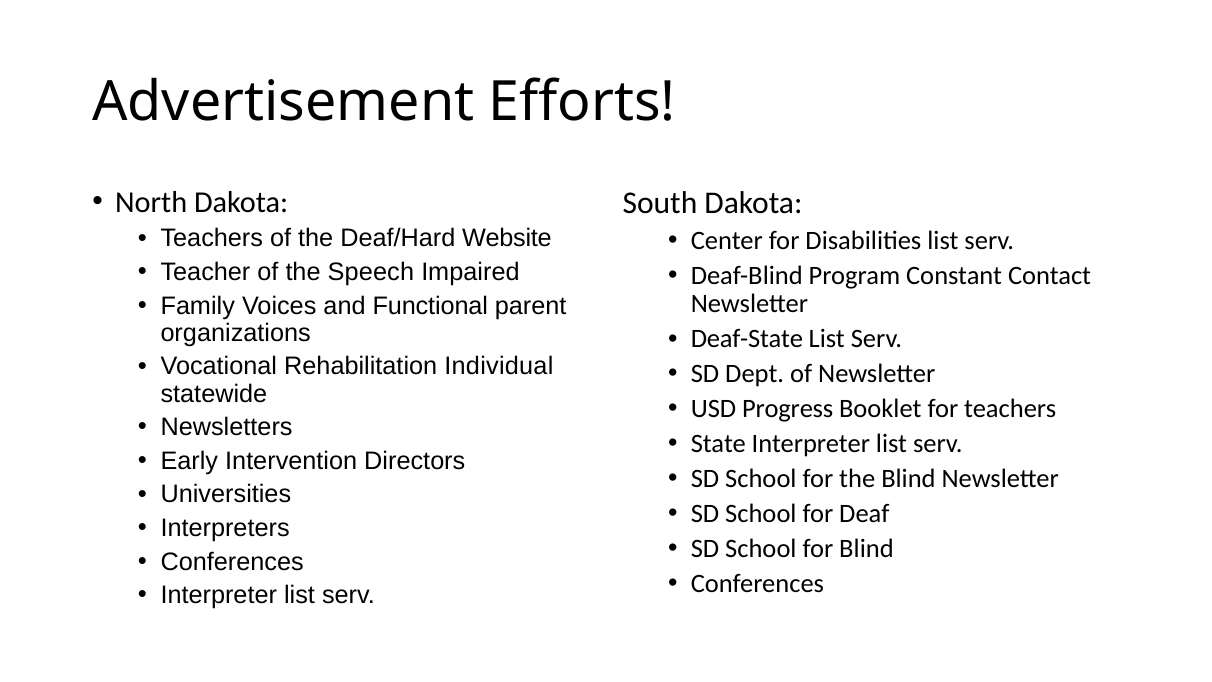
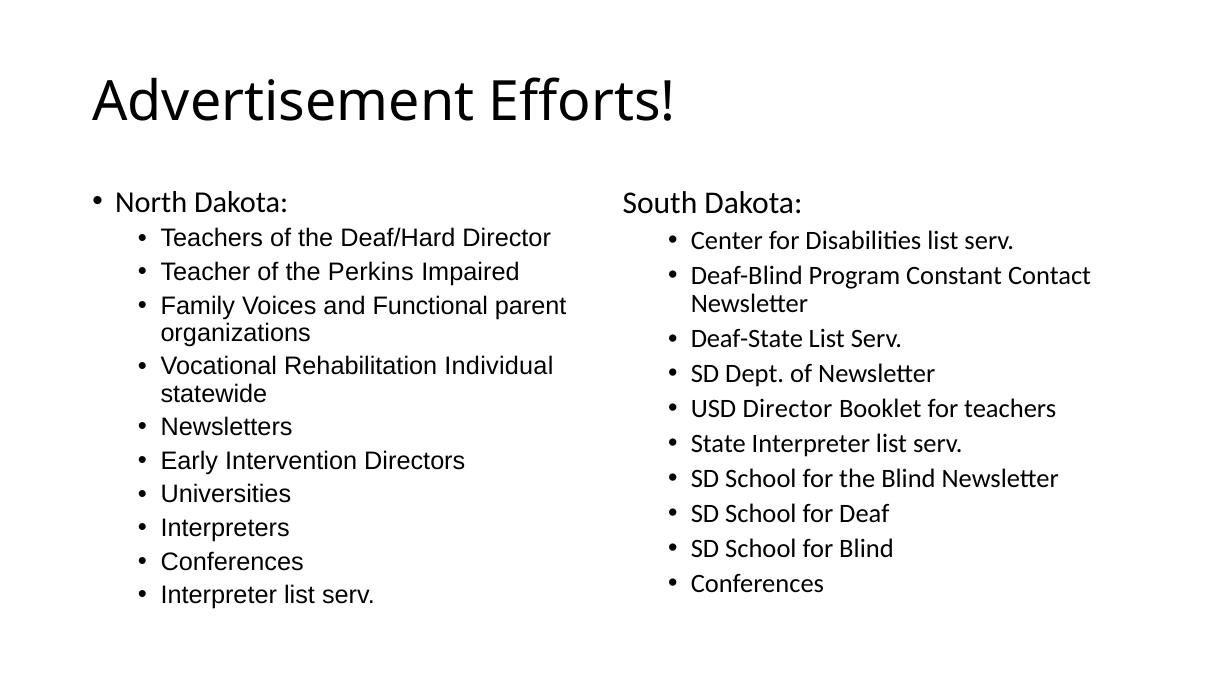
Deaf/Hard Website: Website -> Director
Speech: Speech -> Perkins
USD Progress: Progress -> Director
